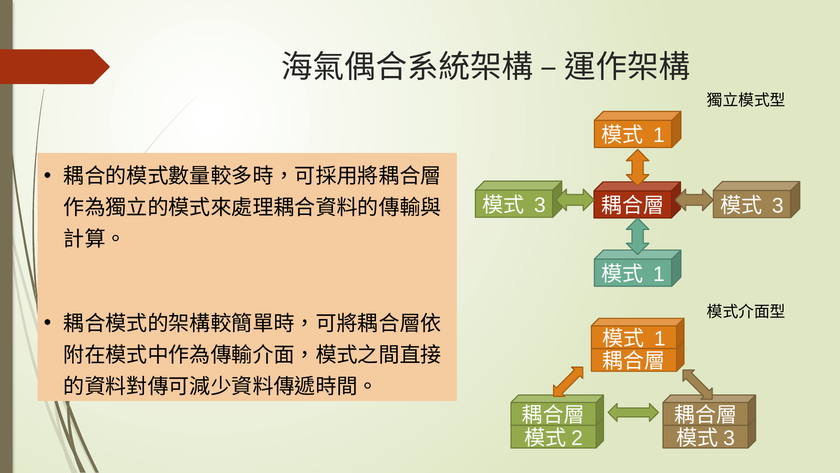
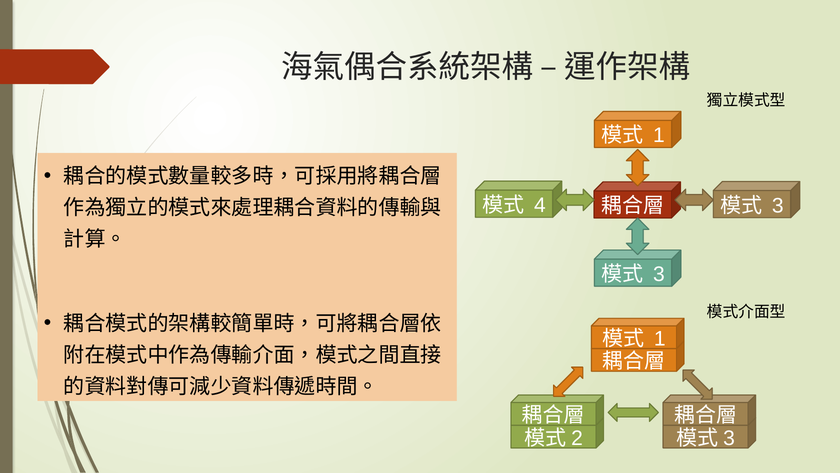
3 at (540, 205): 3 -> 4
1 at (659, 274): 1 -> 3
